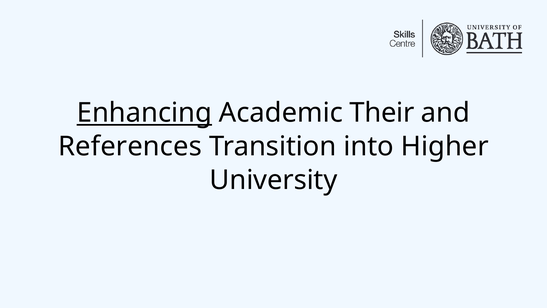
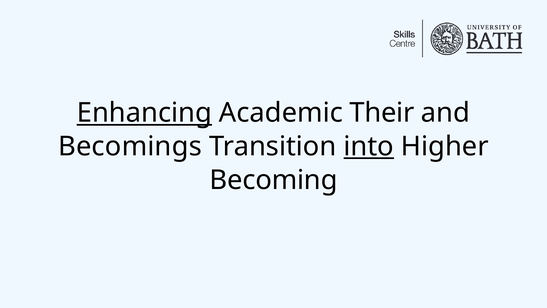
References: References -> Becomings
into underline: none -> present
University: University -> Becoming
